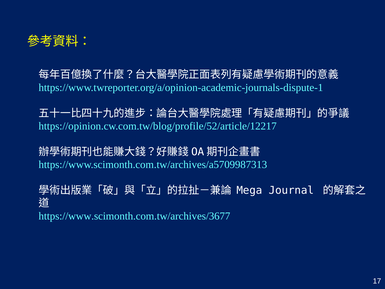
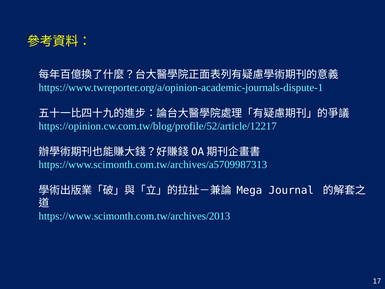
https://www.scimonth.com.tw/archives/3677: https://www.scimonth.com.tw/archives/3677 -> https://www.scimonth.com.tw/archives/2013
